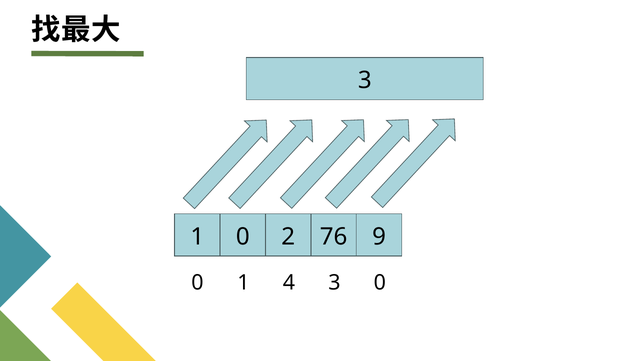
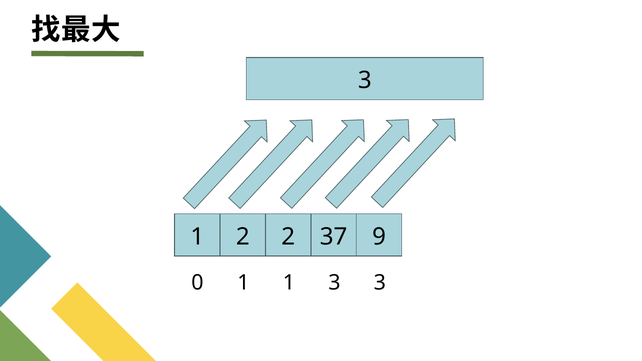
1 0: 0 -> 2
76: 76 -> 37
1 4: 4 -> 1
0 at (380, 283): 0 -> 3
